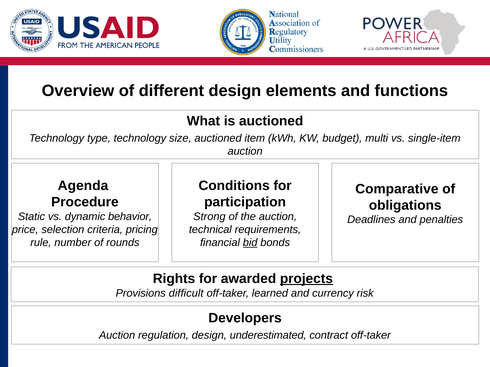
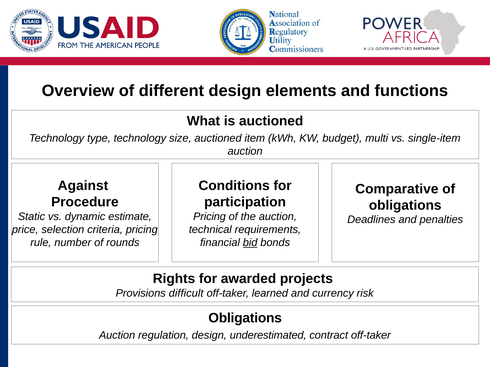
Agenda: Agenda -> Against
behavior: behavior -> estimate
Strong at (209, 217): Strong -> Pricing
projects underline: present -> none
Developers at (245, 319): Developers -> Obligations
